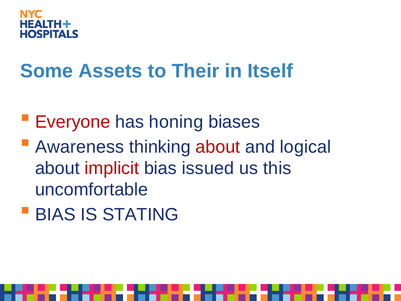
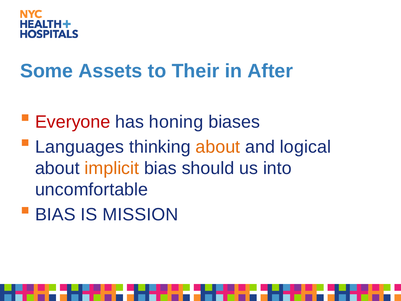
Itself: Itself -> After
Awareness: Awareness -> Languages
about at (218, 147) colour: red -> orange
implicit colour: red -> orange
issued: issued -> should
this: this -> into
STATING: STATING -> MISSION
